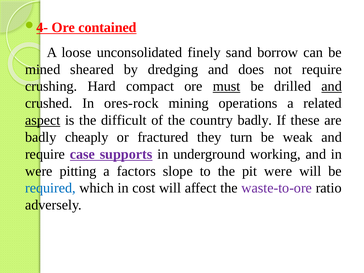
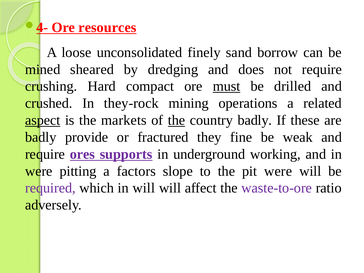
contained: contained -> resources
and at (332, 86) underline: present -> none
ores-rock: ores-rock -> they-rock
difficult: difficult -> markets
the at (177, 120) underline: none -> present
cheaply: cheaply -> provide
turn: turn -> fine
case: case -> ores
required colour: blue -> purple
in cost: cost -> will
